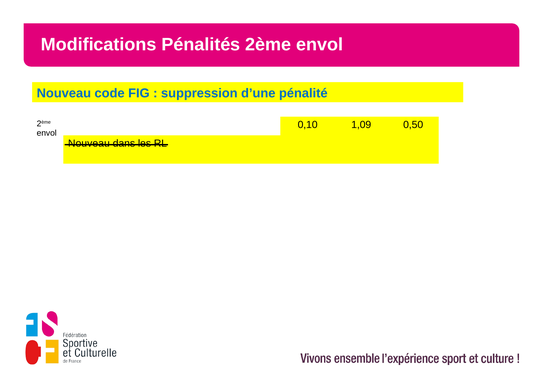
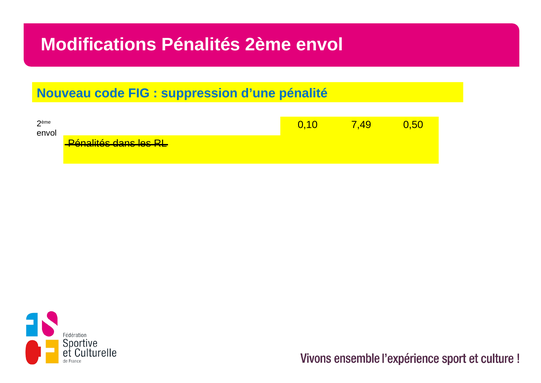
1,09: 1,09 -> 7,49
Nouveau at (89, 143): Nouveau -> Pénalités
